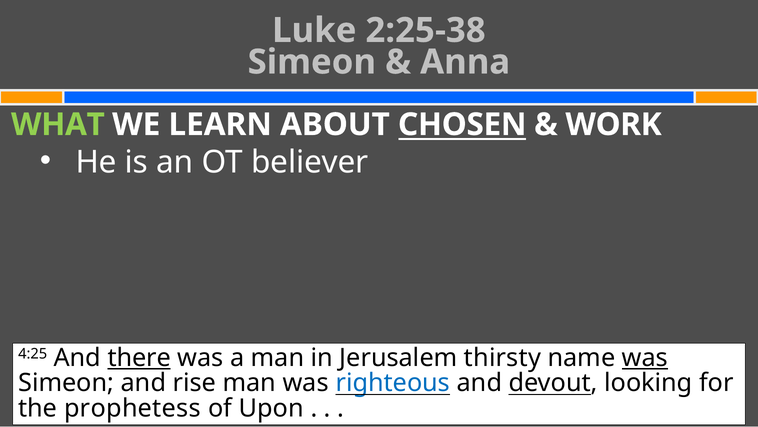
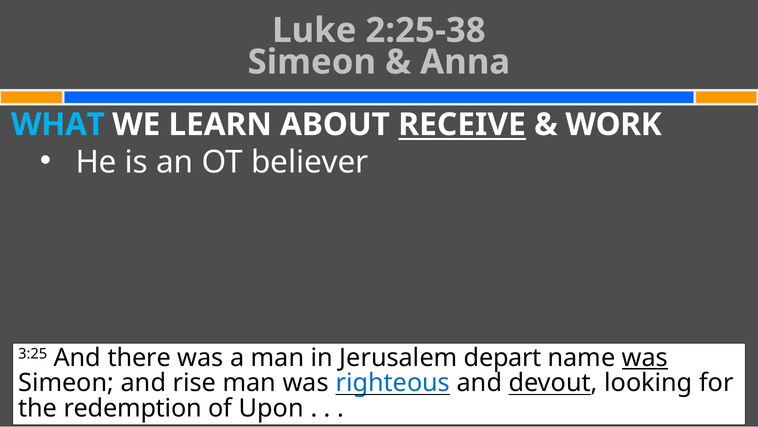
WHAT colour: light green -> light blue
CHOSEN: CHOSEN -> RECEIVE
4:25: 4:25 -> 3:25
there underline: present -> none
thirsty: thirsty -> depart
prophetess: prophetess -> redemption
